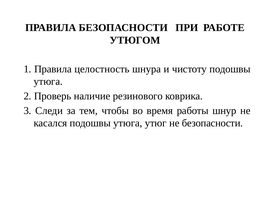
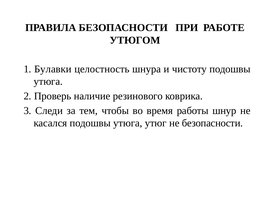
1 Правила: Правила -> Булавки
